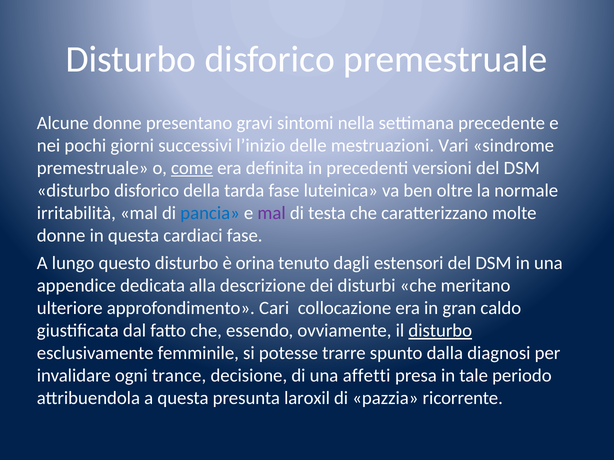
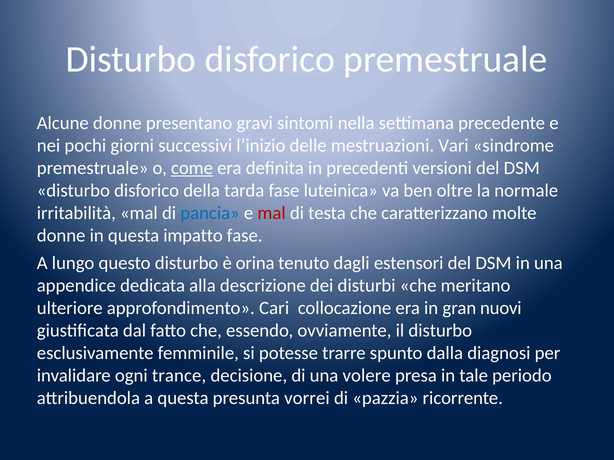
mal at (272, 213) colour: purple -> red
cardiaci: cardiaci -> impatto
caldo: caldo -> nuovi
disturbo at (440, 331) underline: present -> none
affetti: affetti -> volere
laroxil: laroxil -> vorrei
